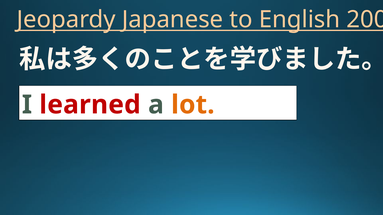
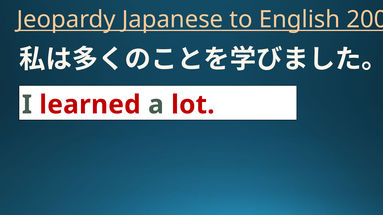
lot colour: orange -> red
